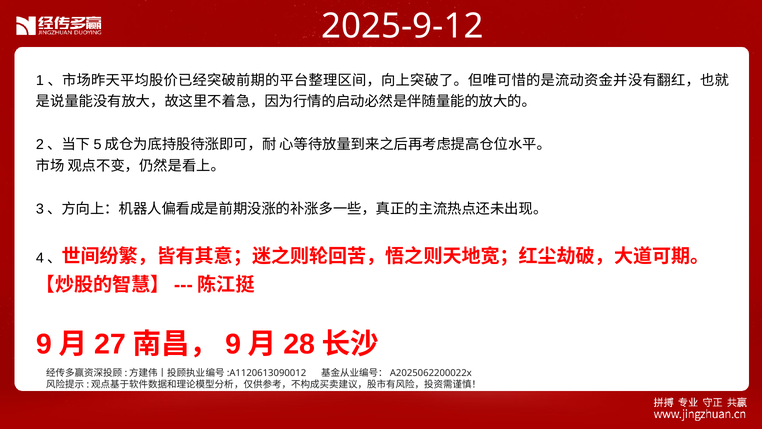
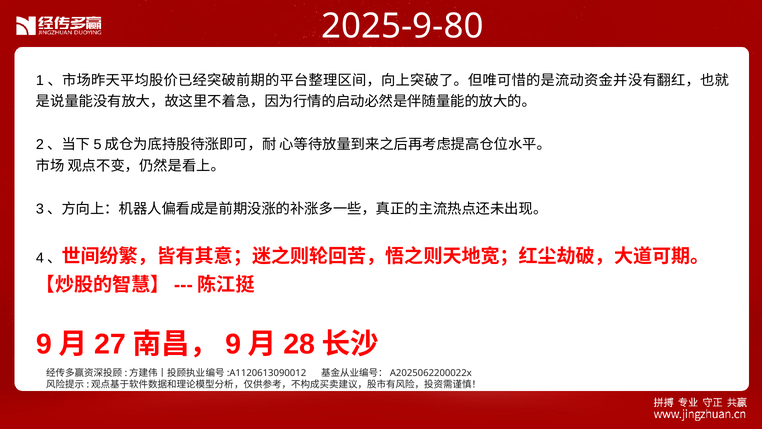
2025-9-12: 2025-9-12 -> 2025-9-80
